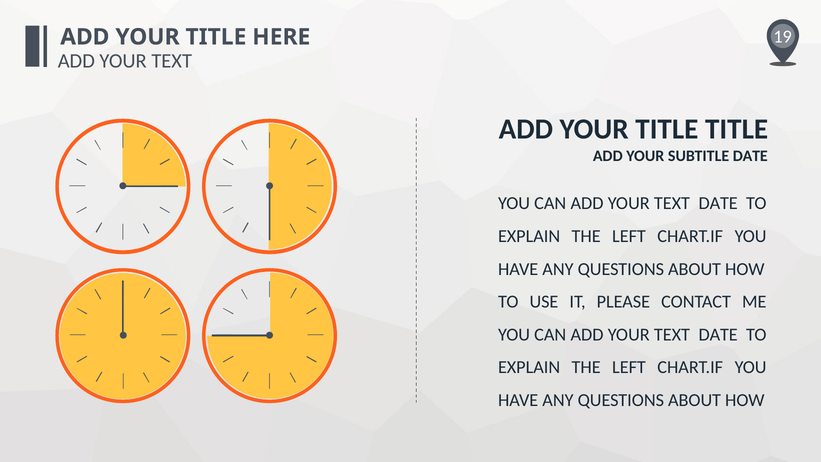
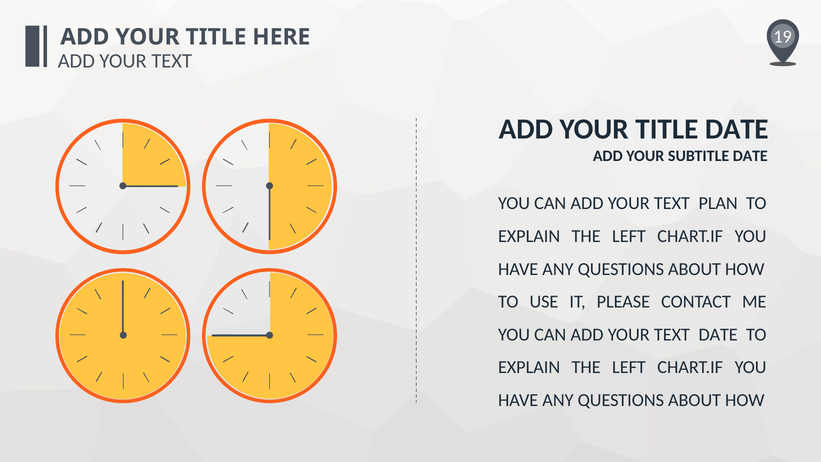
TITLE TITLE: TITLE -> DATE
DATE at (718, 203): DATE -> PLAN
